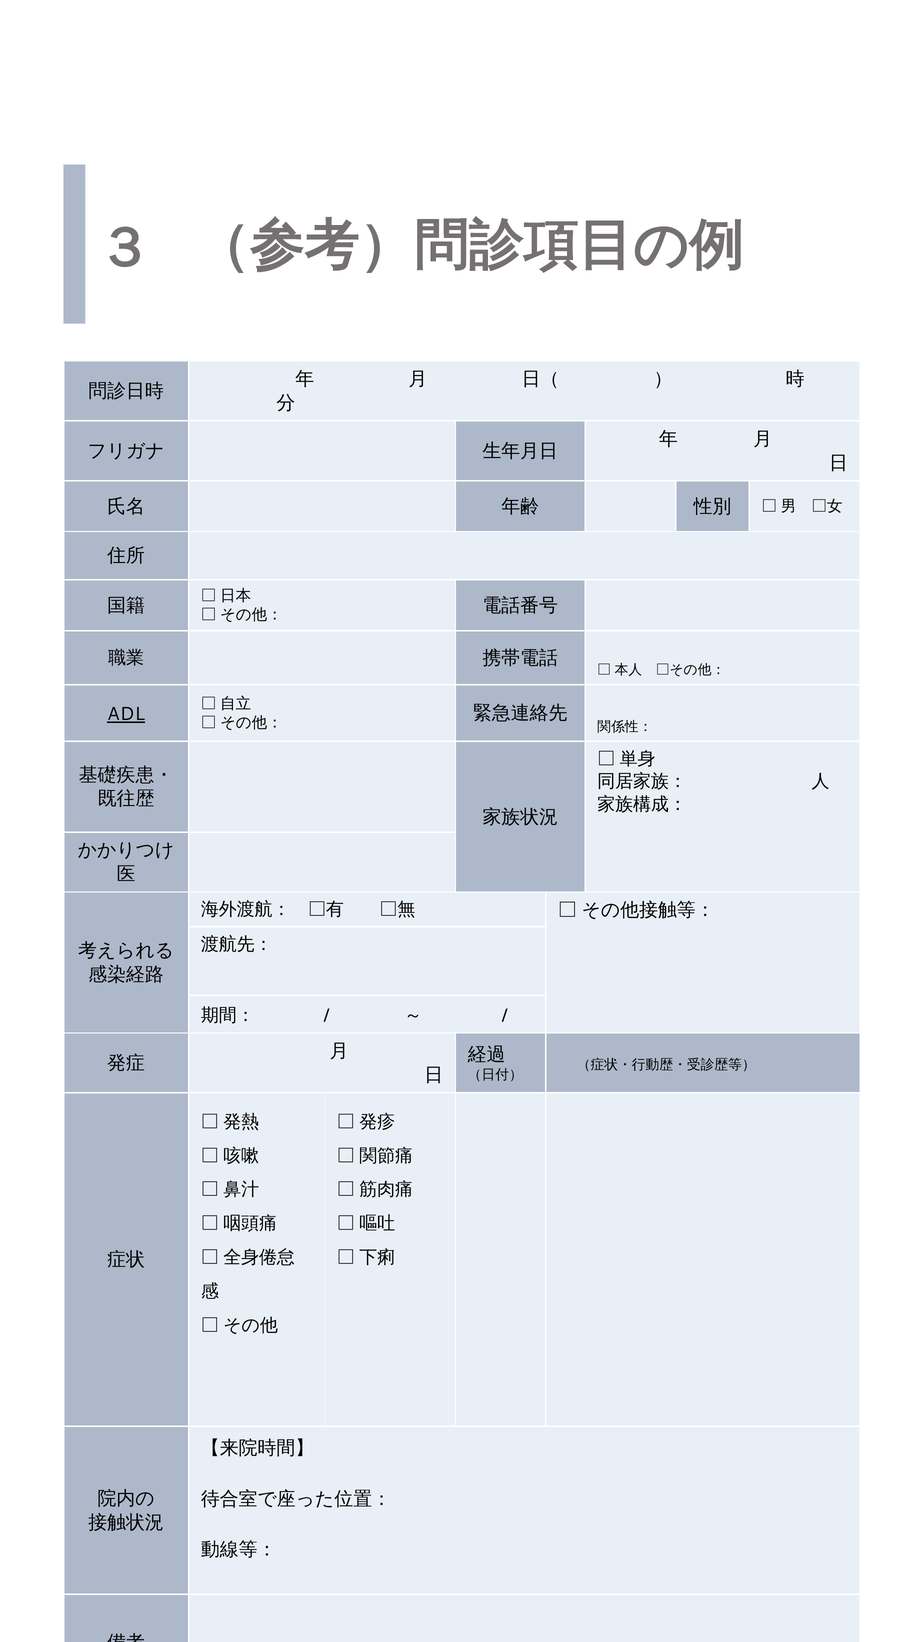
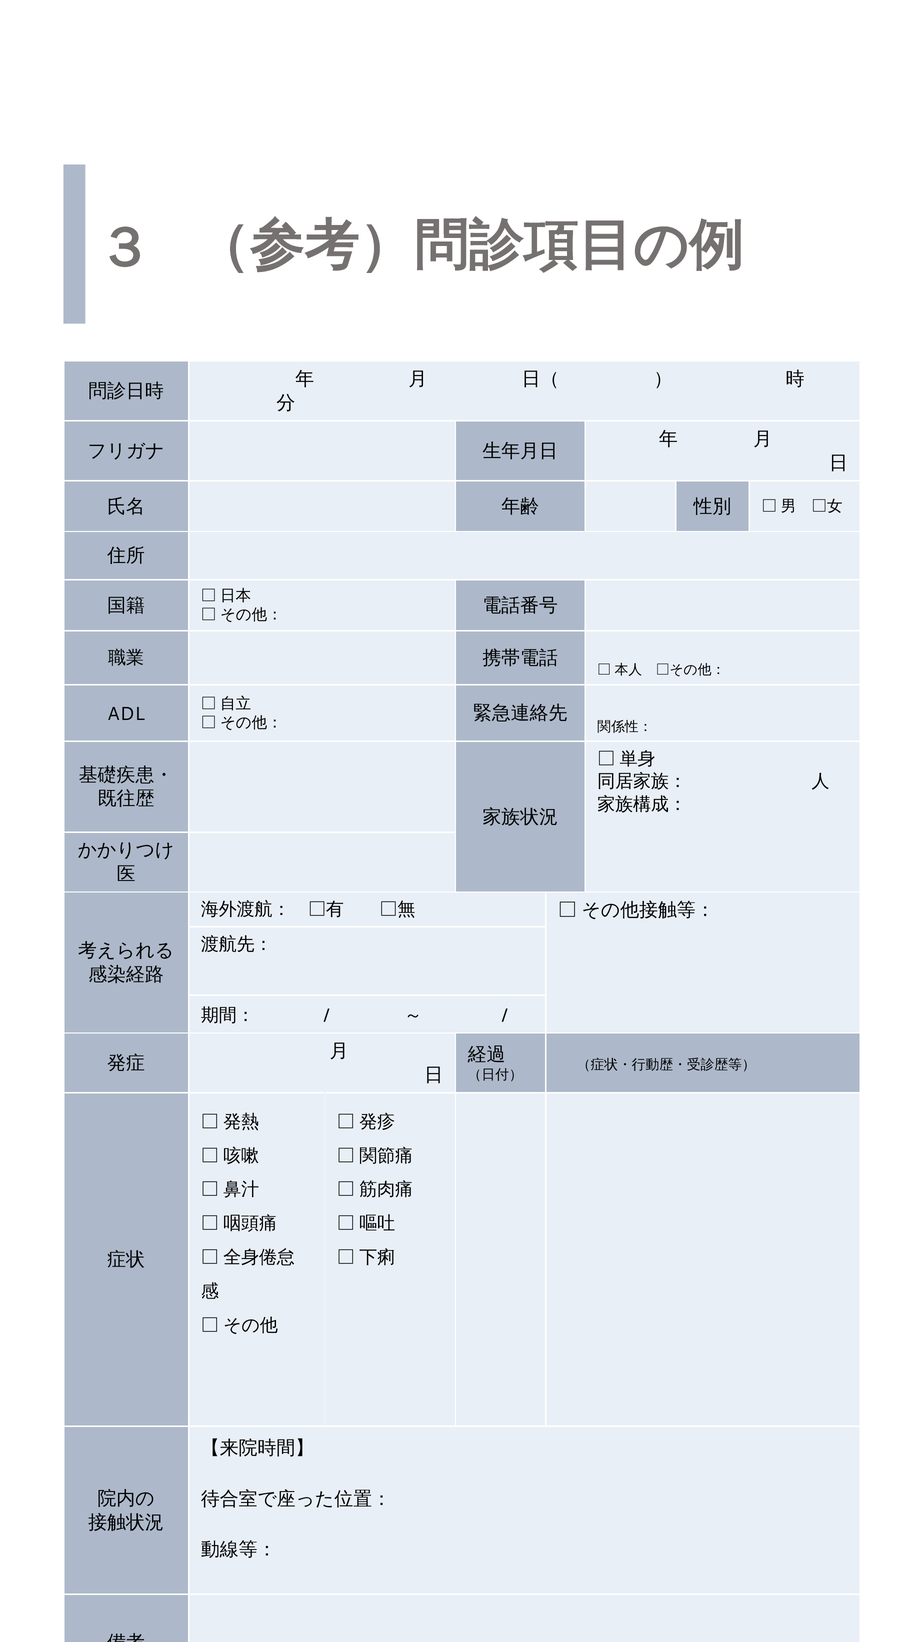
ADL underline: present -> none
